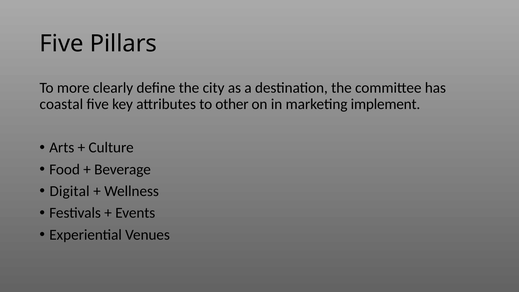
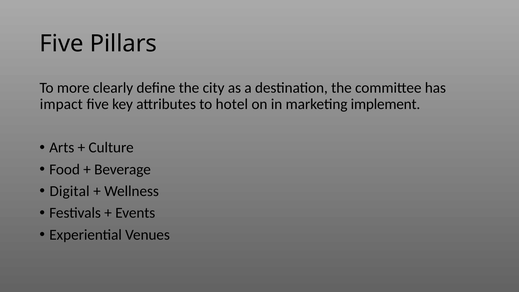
coastal: coastal -> impact
other: other -> hotel
